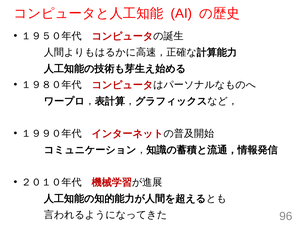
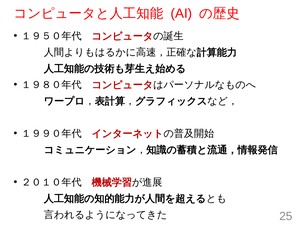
96: 96 -> 25
